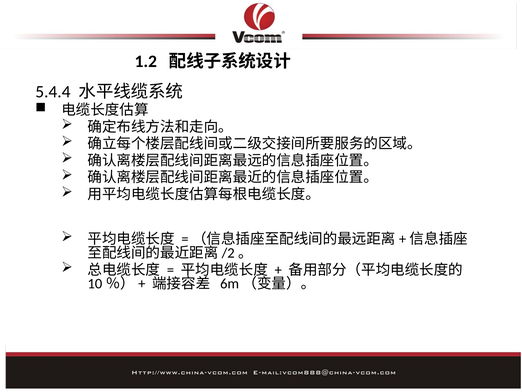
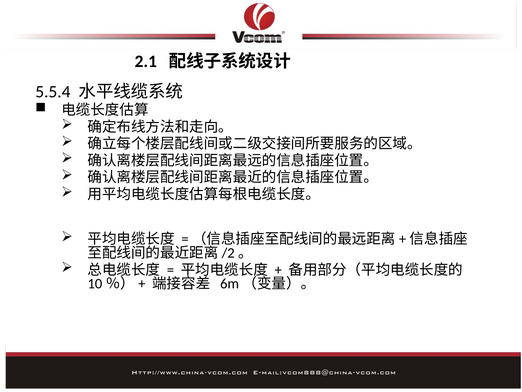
1.2: 1.2 -> 2.1
5.4.4: 5.4.4 -> 5.5.4
